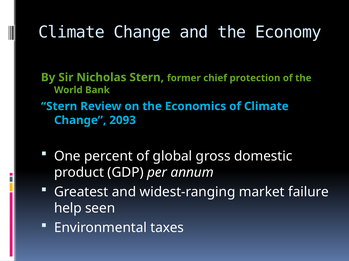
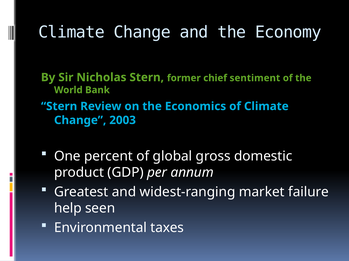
protection: protection -> sentiment
2093: 2093 -> 2003
